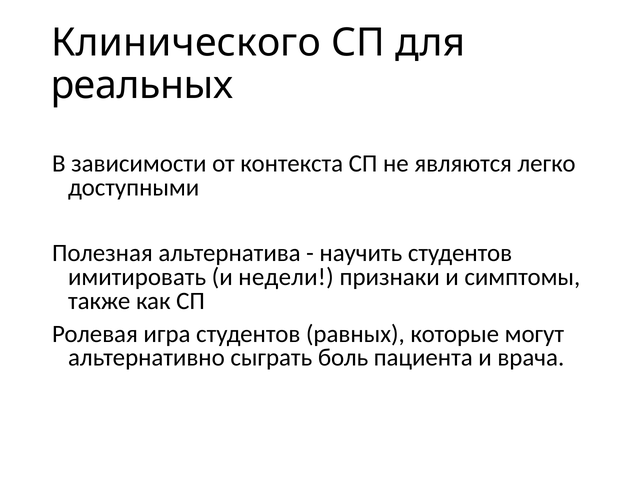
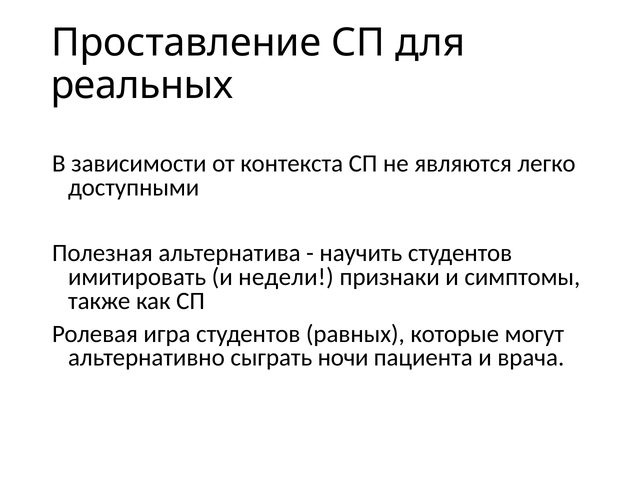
Клинического: Клинического -> Проставление
боль: боль -> ночи
